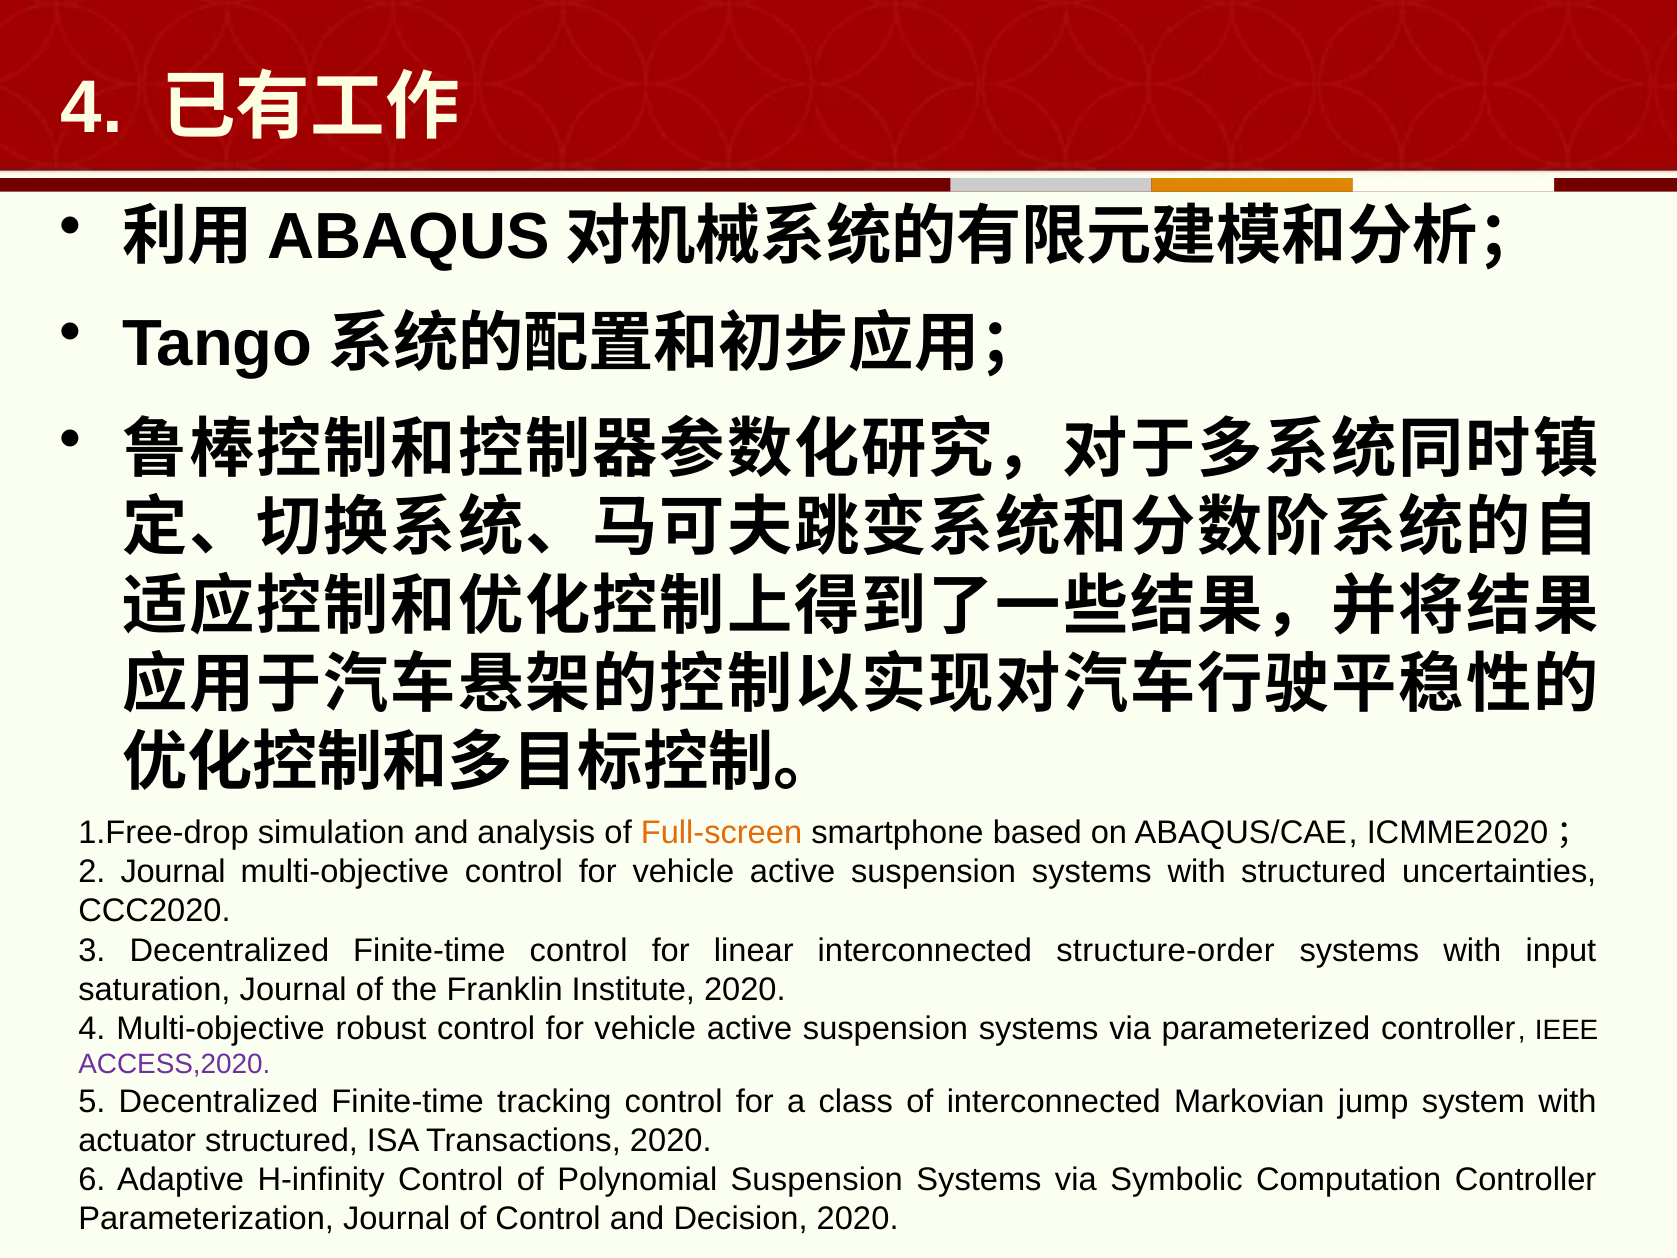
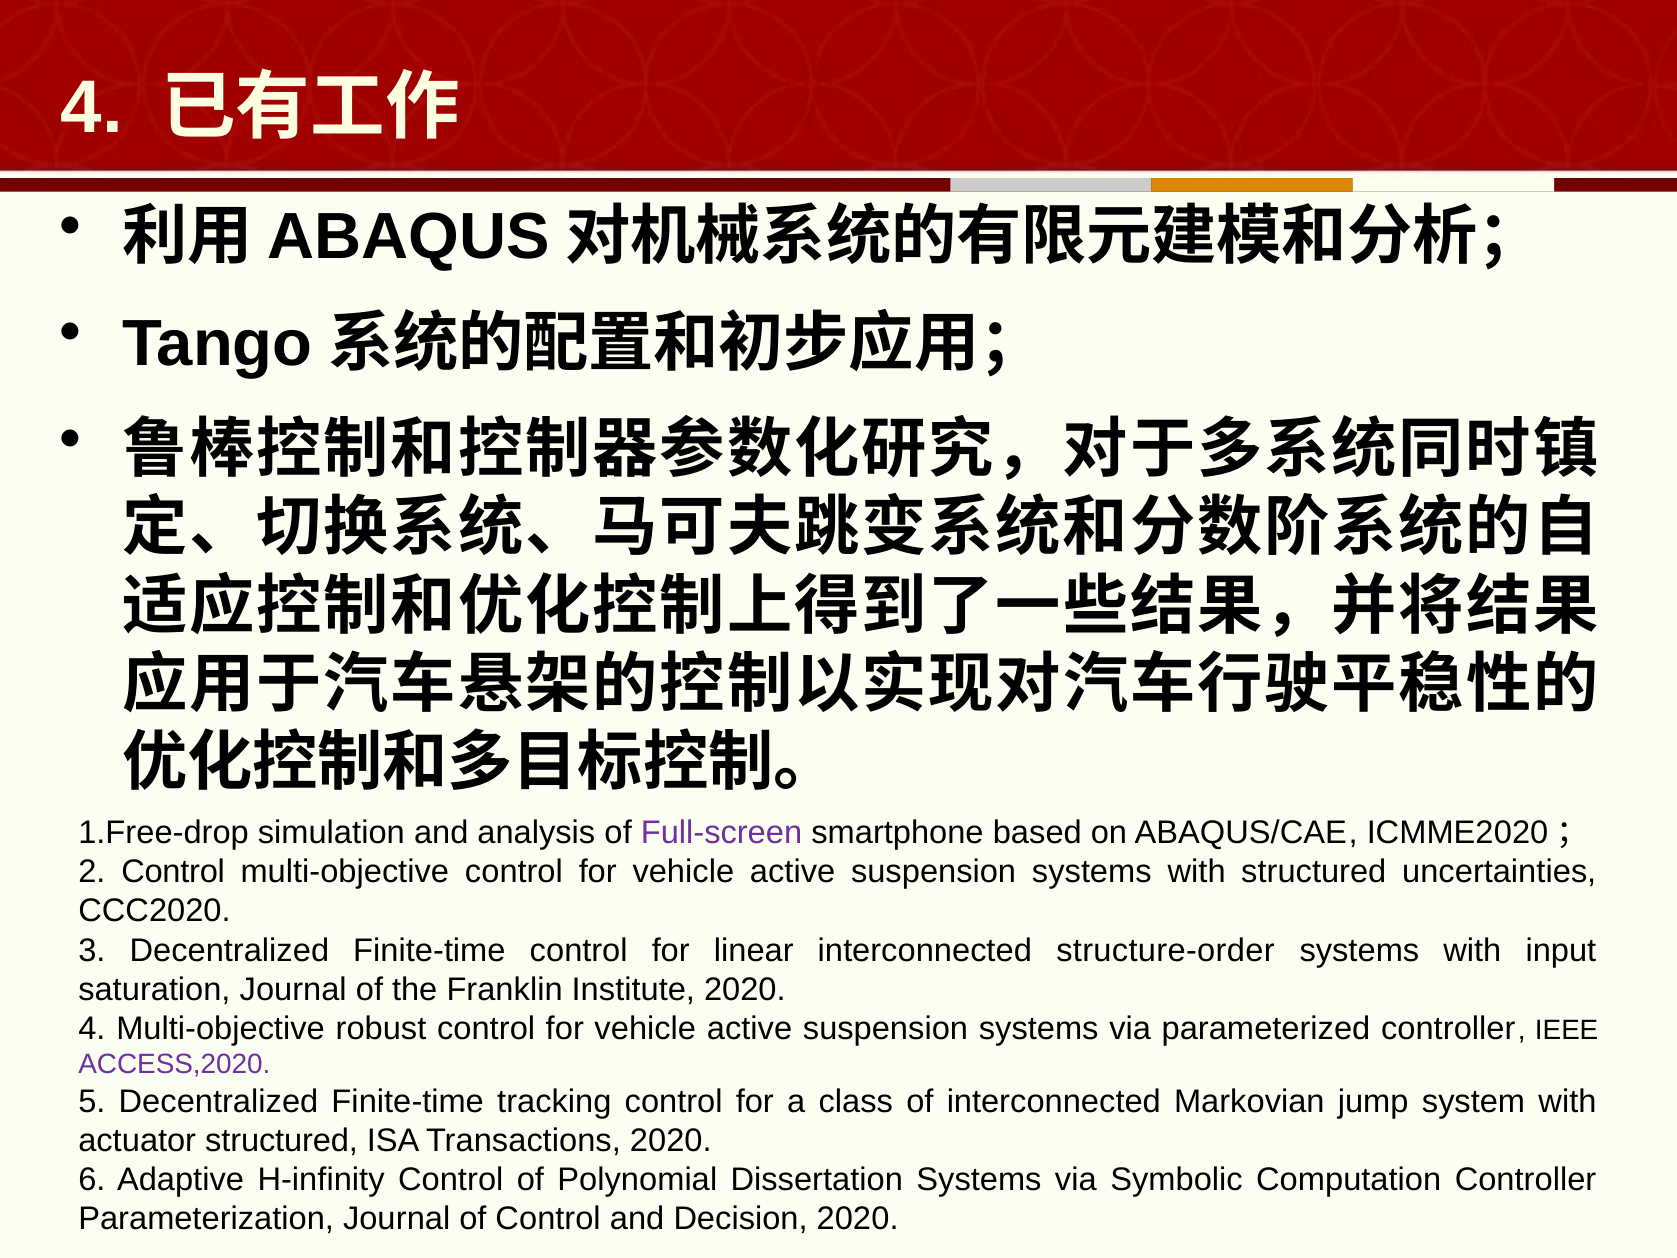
Full-screen colour: orange -> purple
2 Journal: Journal -> Control
Polynomial Suspension: Suspension -> Dissertation
